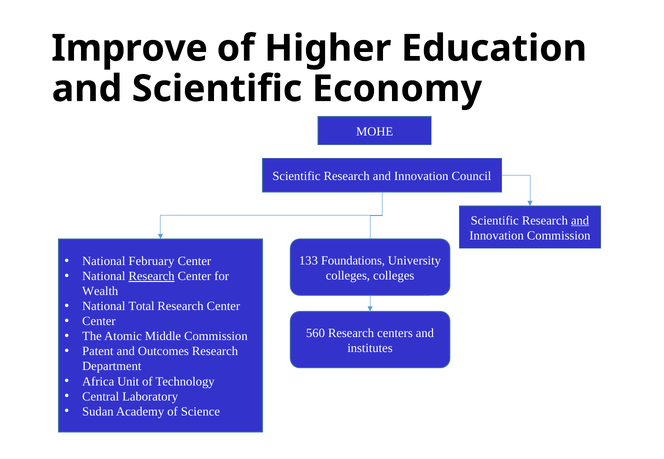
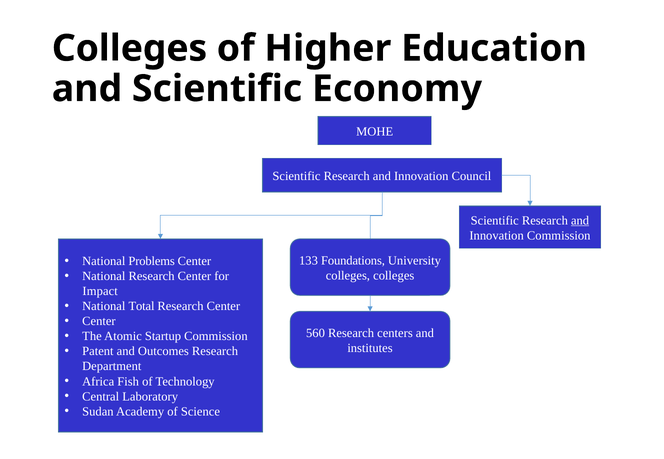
Improve at (130, 48): Improve -> Colleges
February: February -> Problems
Research at (152, 277) underline: present -> none
Wealth: Wealth -> Impact
Middle: Middle -> Startup
Unit: Unit -> Fish
